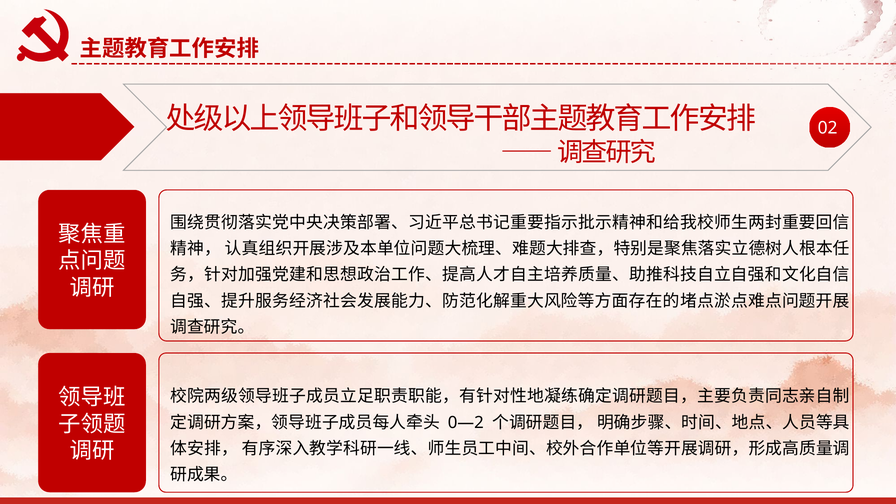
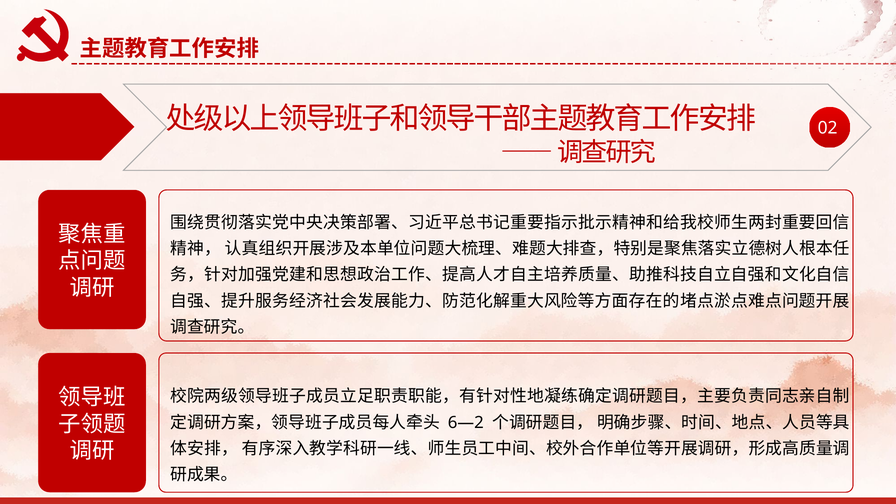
0—2: 0—2 -> 6—2
